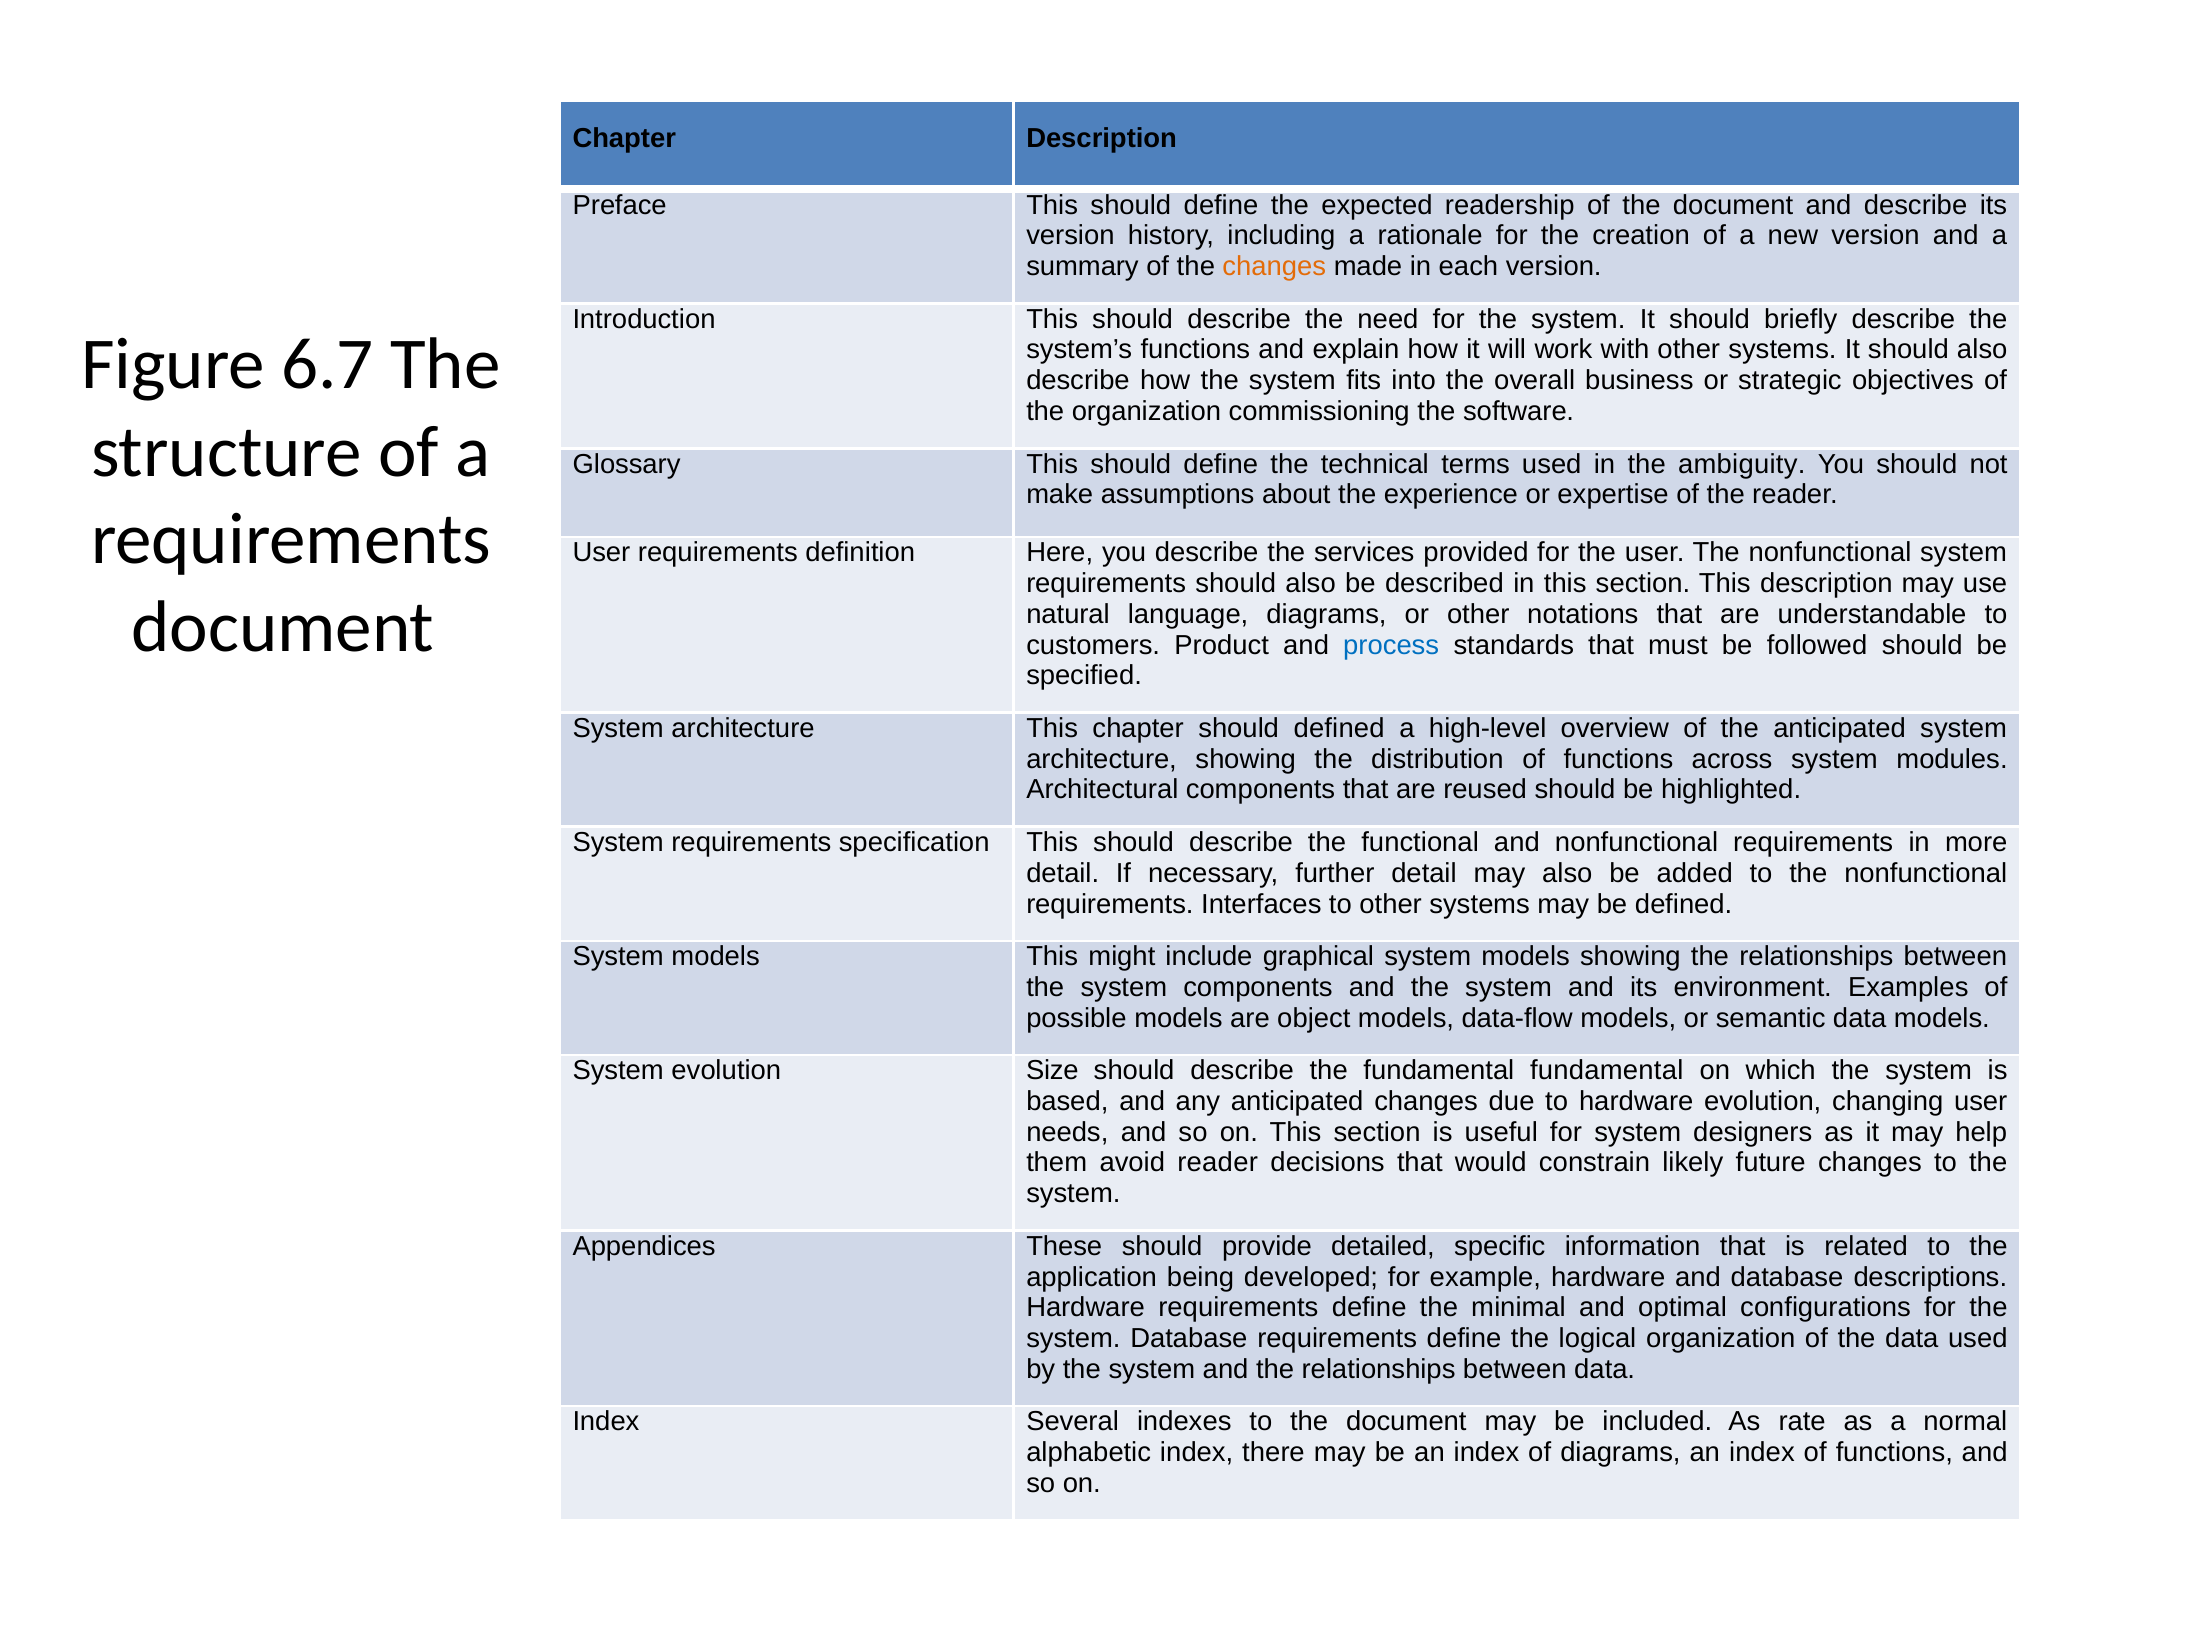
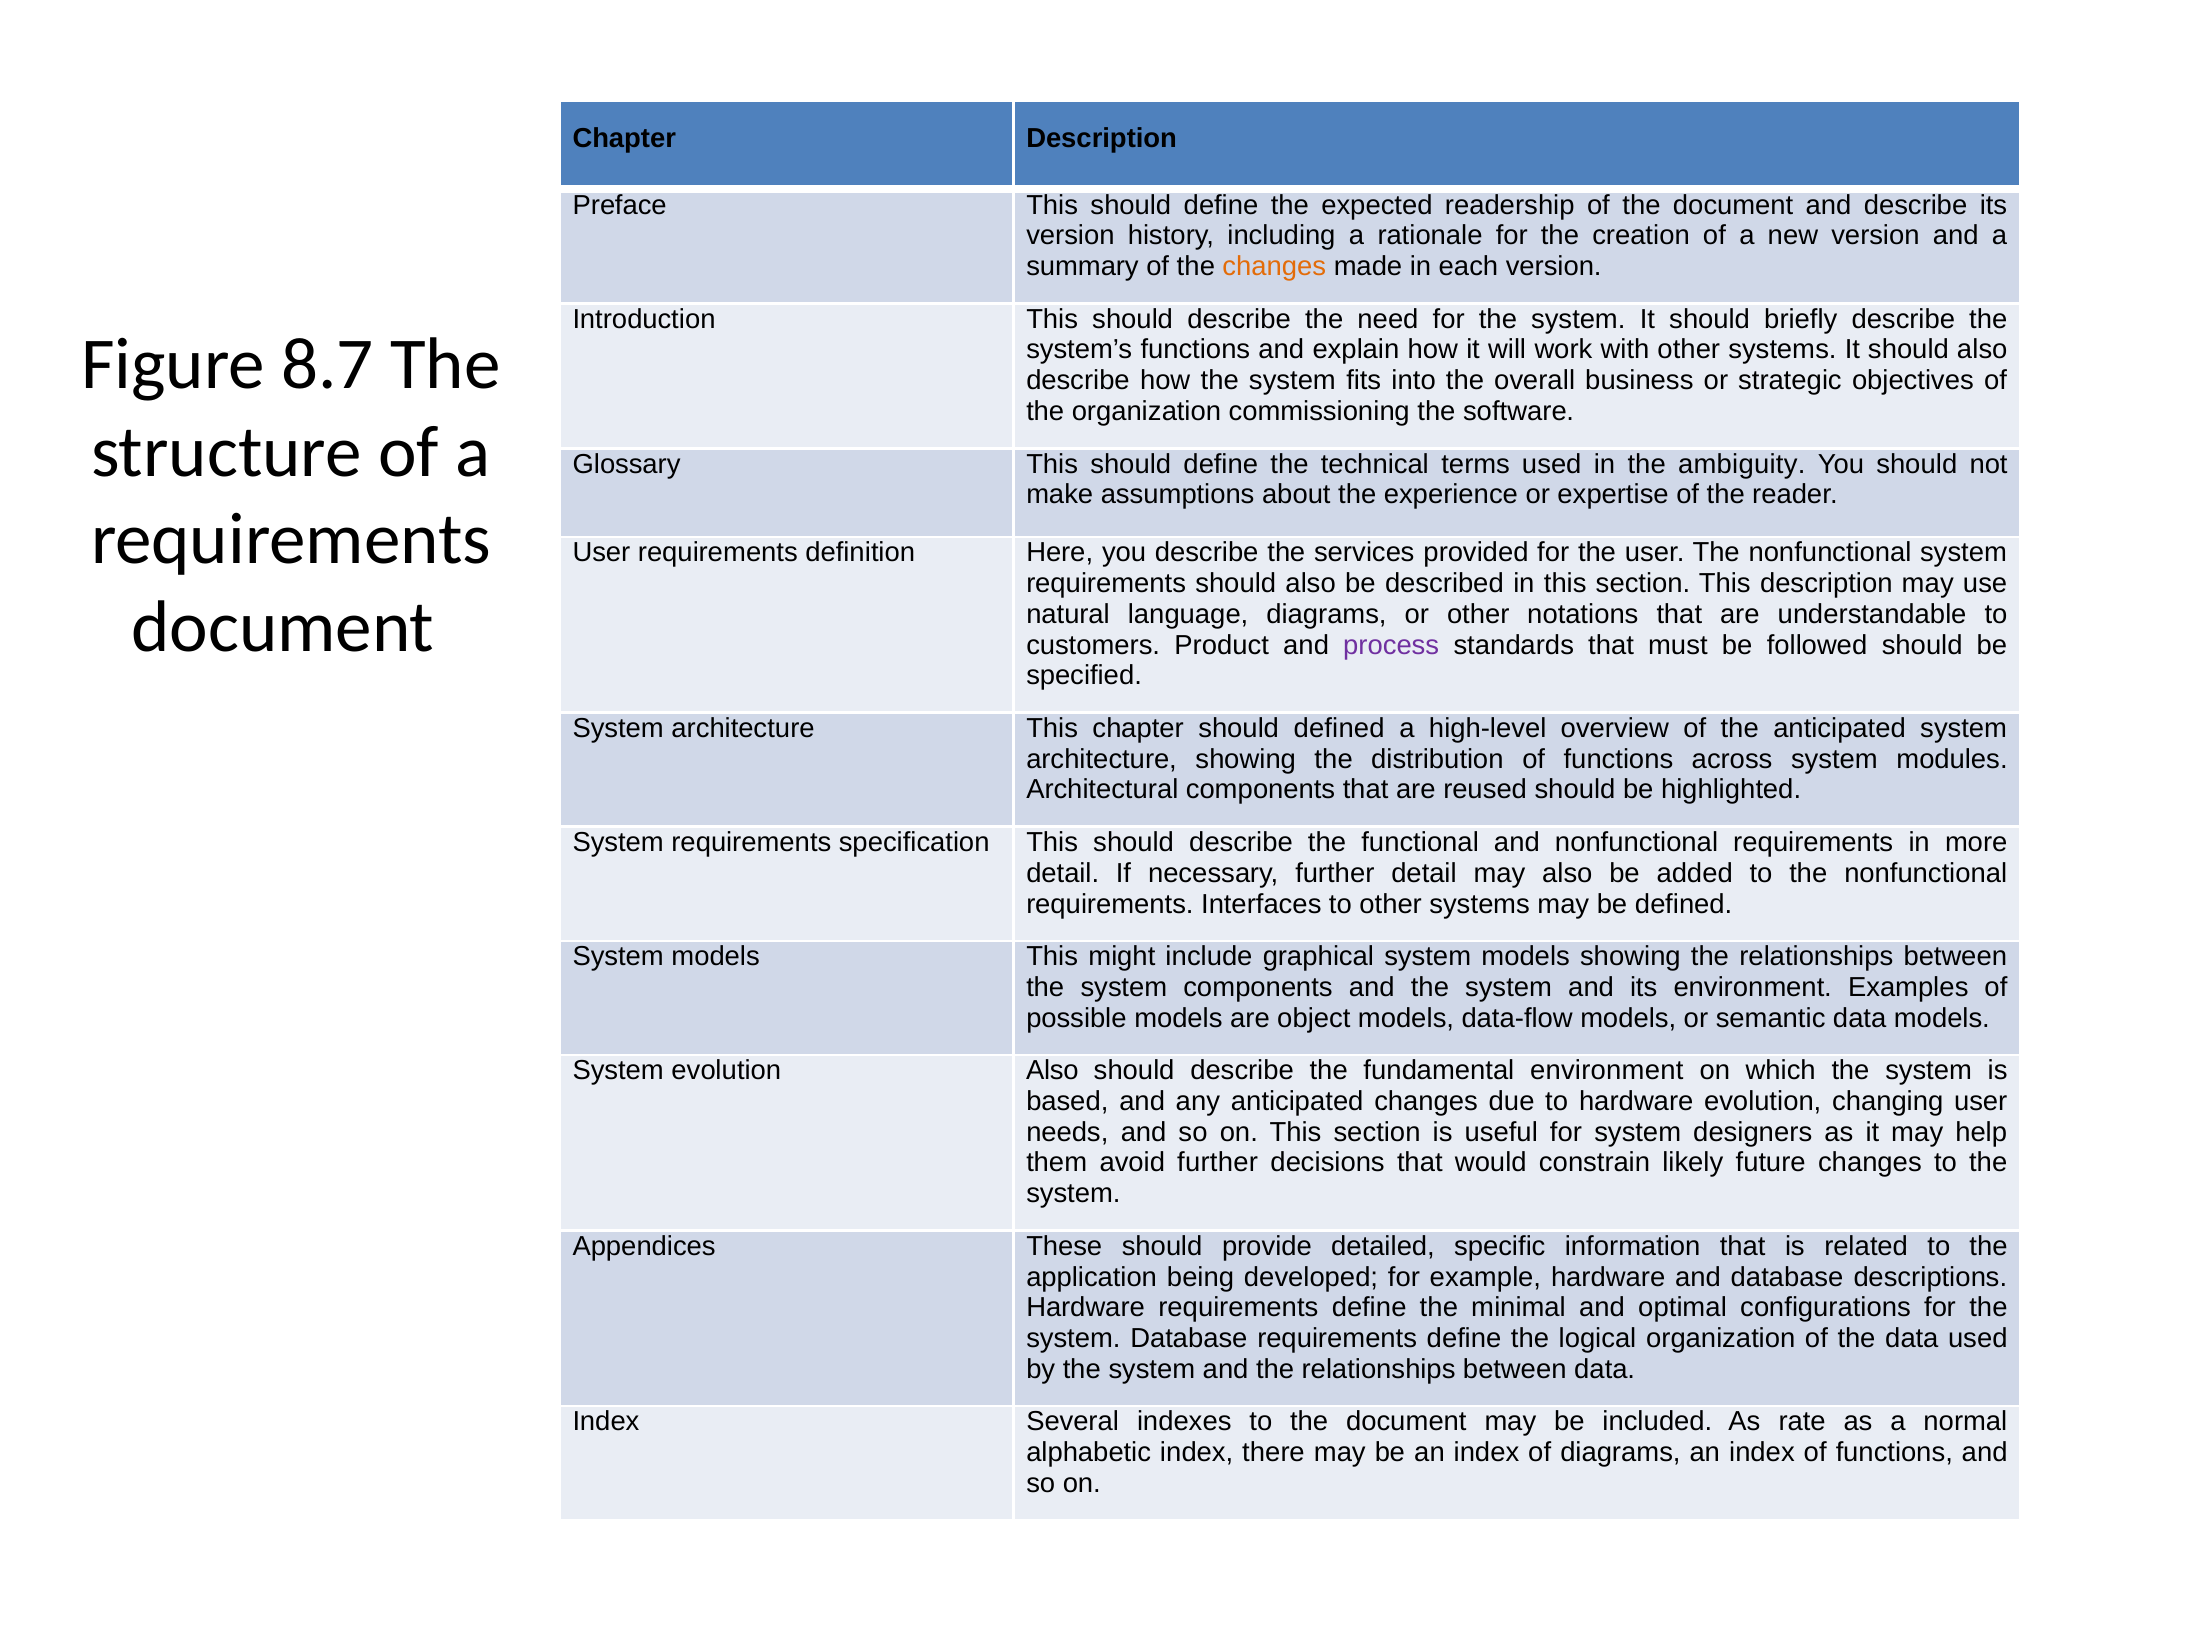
6.7: 6.7 -> 8.7
process colour: blue -> purple
evolution Size: Size -> Also
fundamental fundamental: fundamental -> environment
avoid reader: reader -> further
